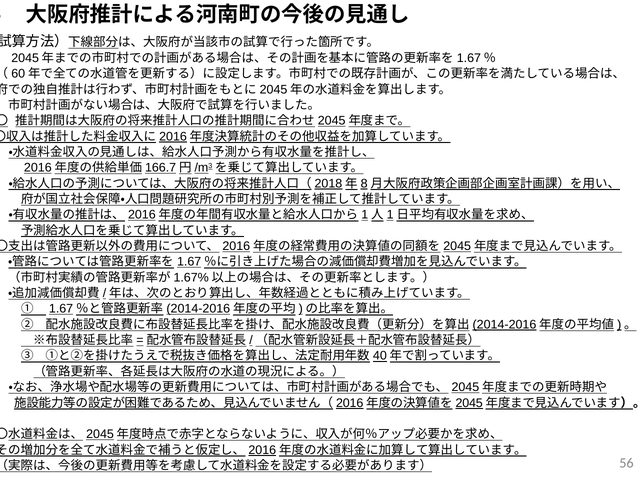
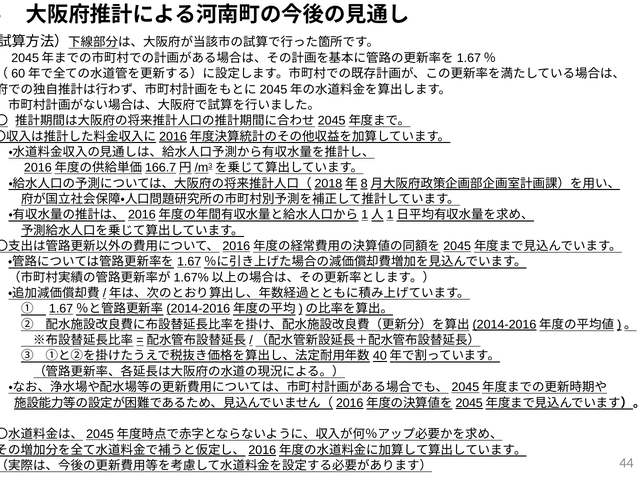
56: 56 -> 44
